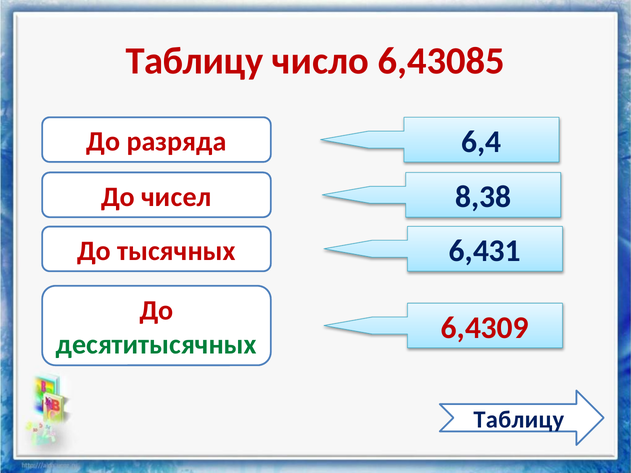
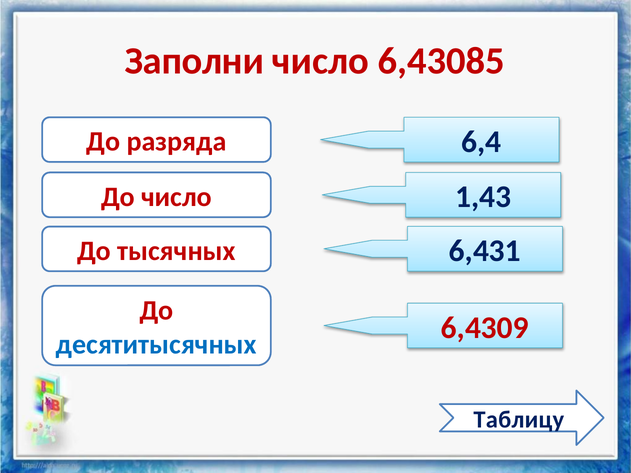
Таблицу at (194, 61): Таблицу -> Заполни
8,38: 8,38 -> 1,43
До чисел: чисел -> число
десятитысячных colour: green -> blue
